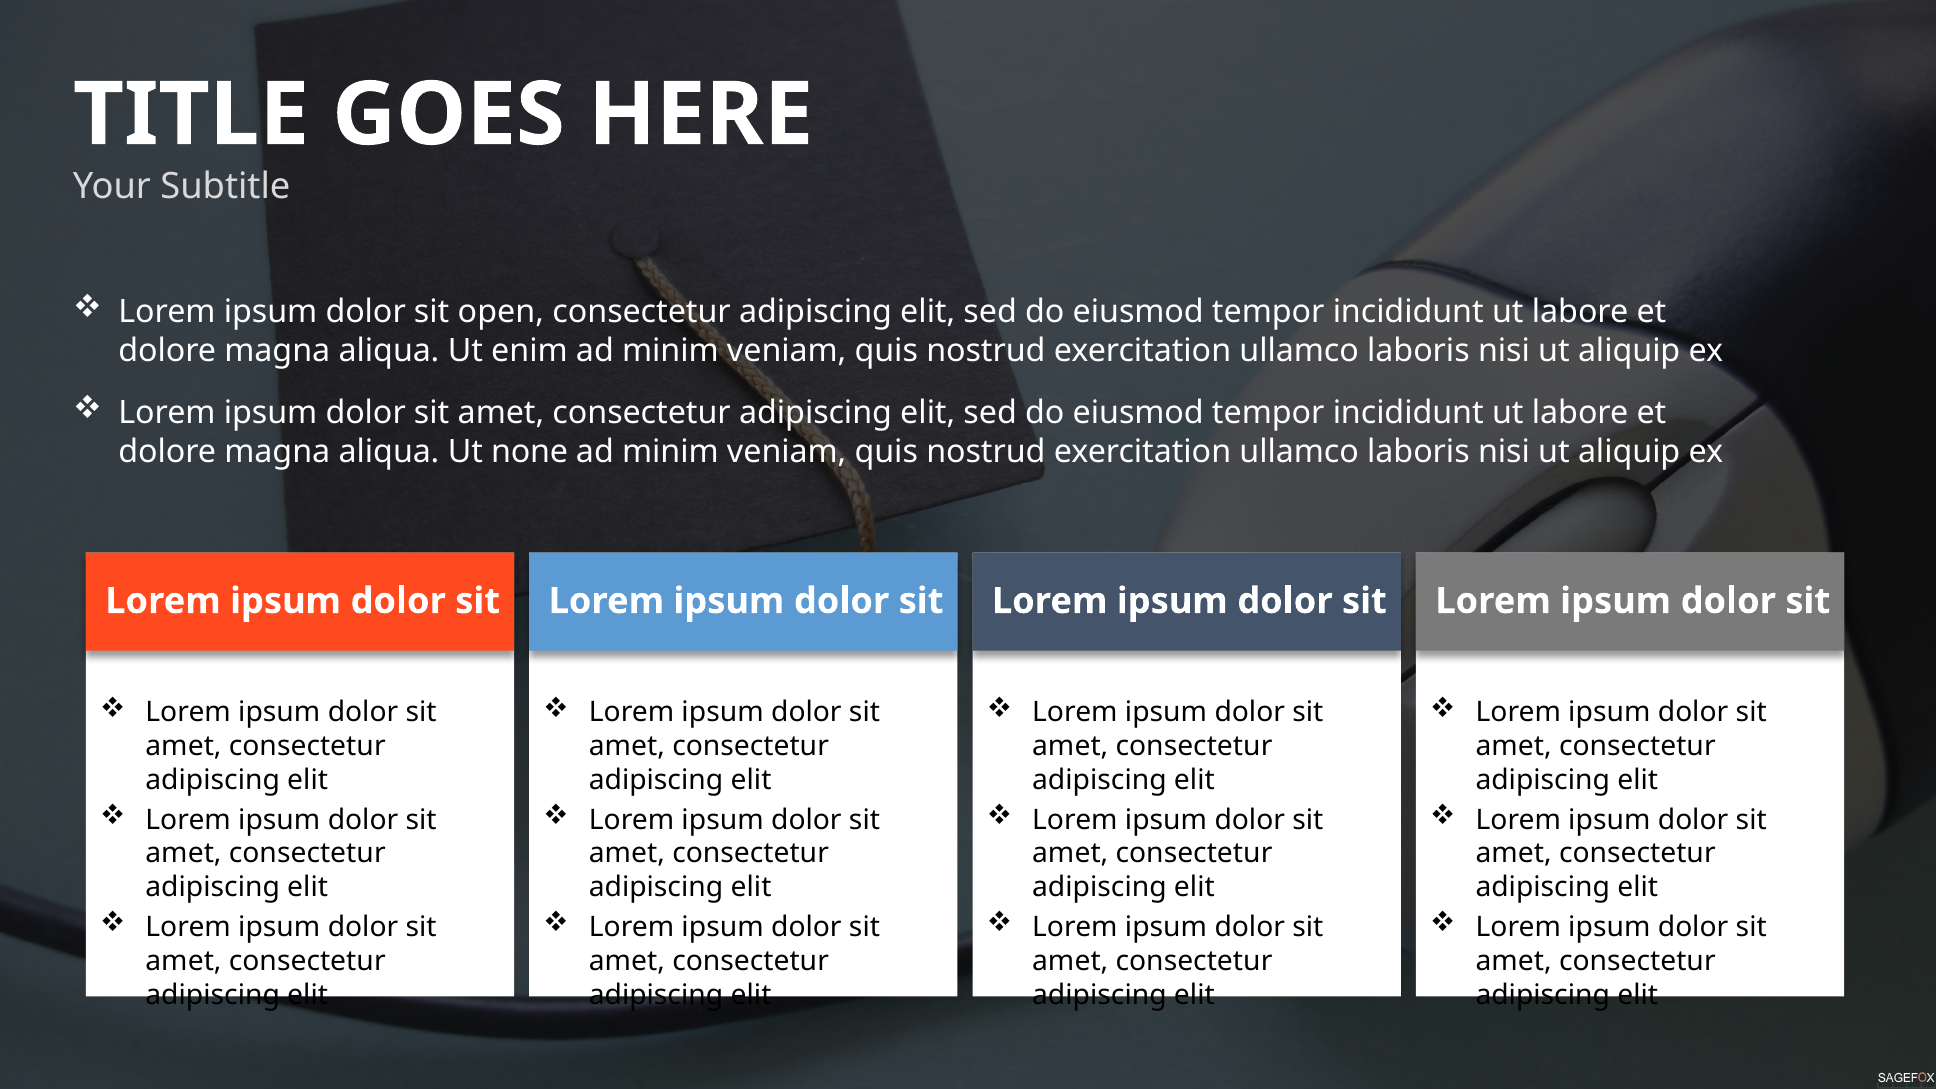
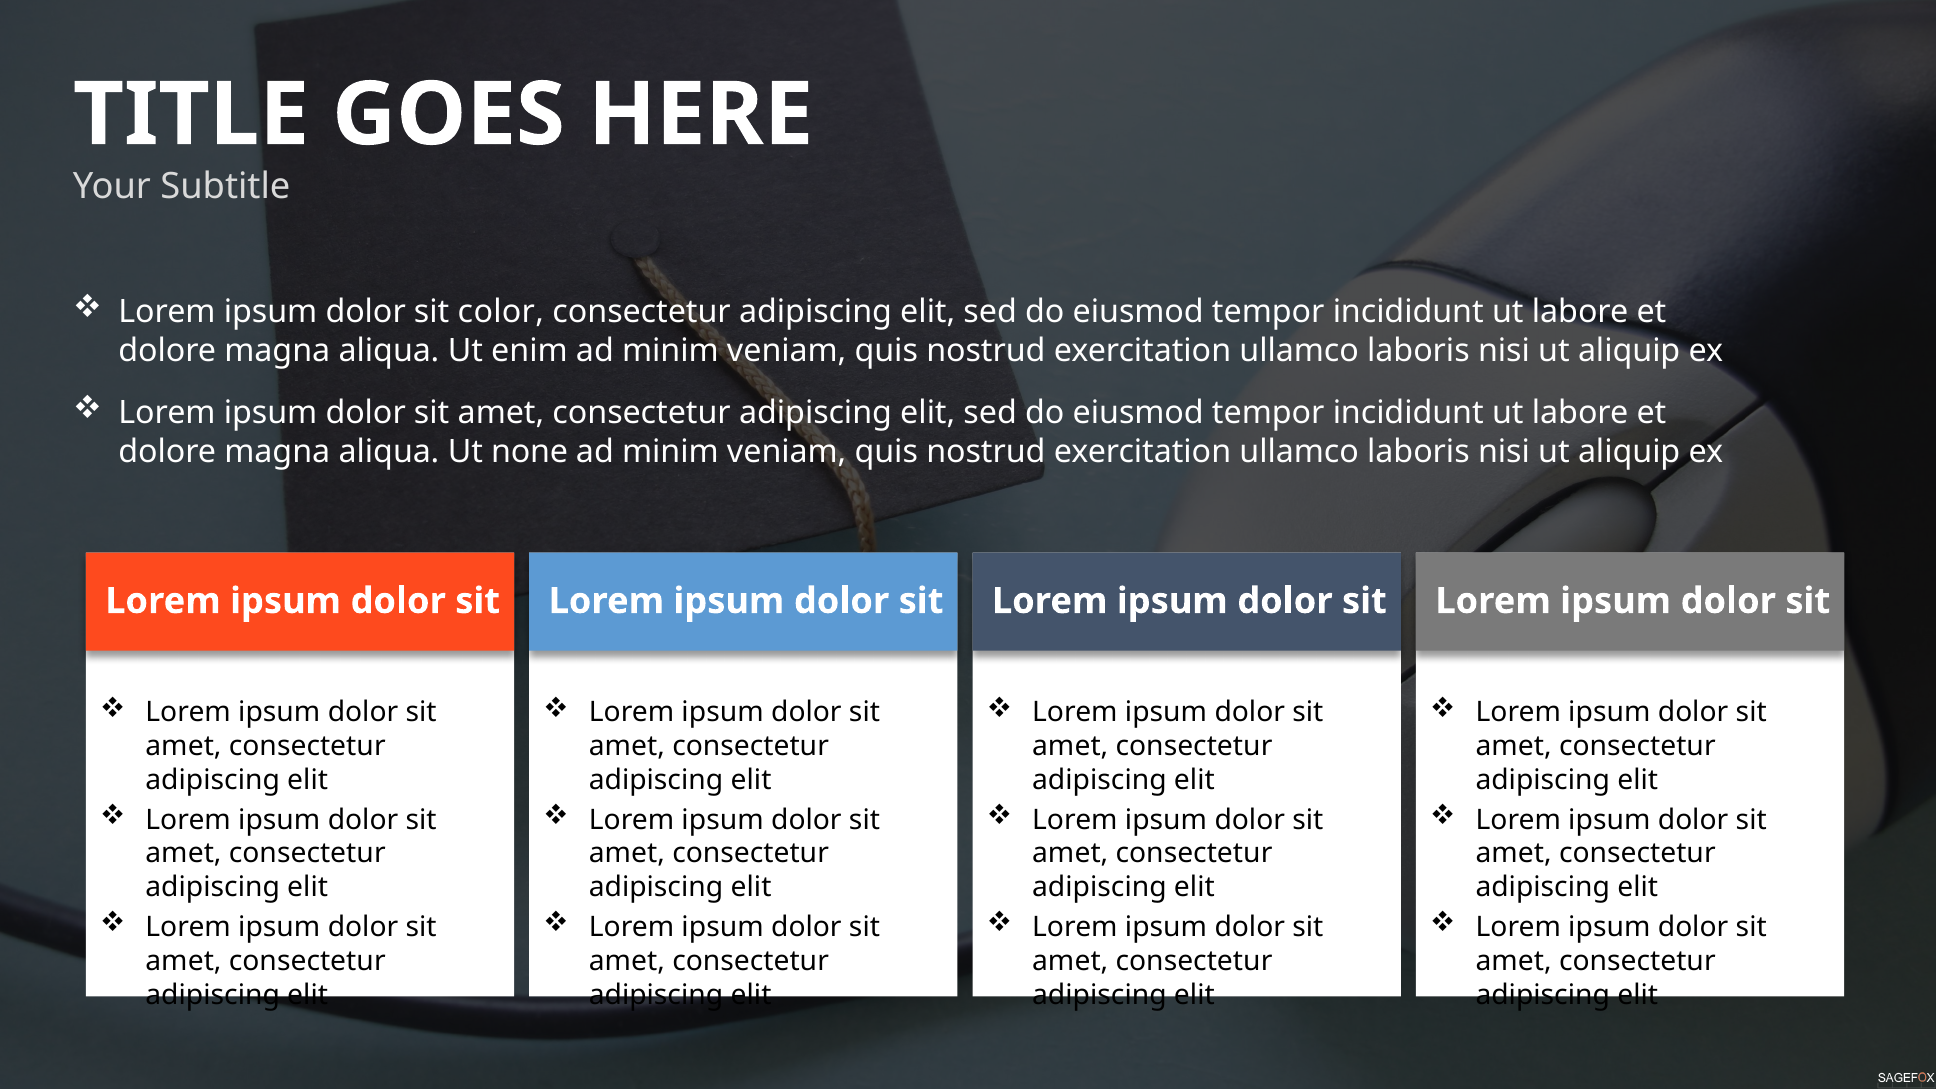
open: open -> color
